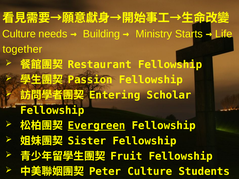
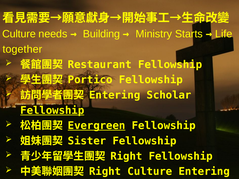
Passion: Passion -> Portico
Fellowship at (52, 111) underline: none -> present
Fruit at (126, 156): Fruit -> Right
Peter at (105, 172): Peter -> Right
Culture Students: Students -> Entering
